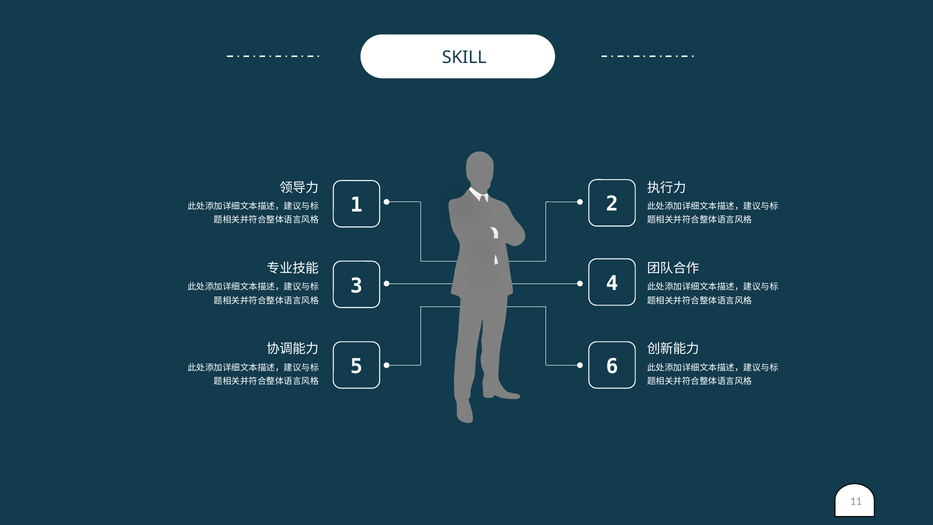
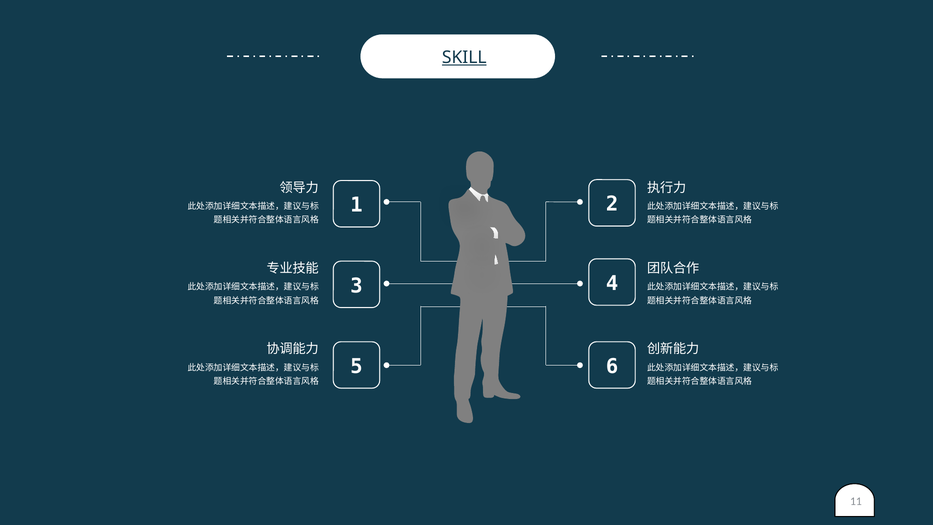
SKILL underline: none -> present
